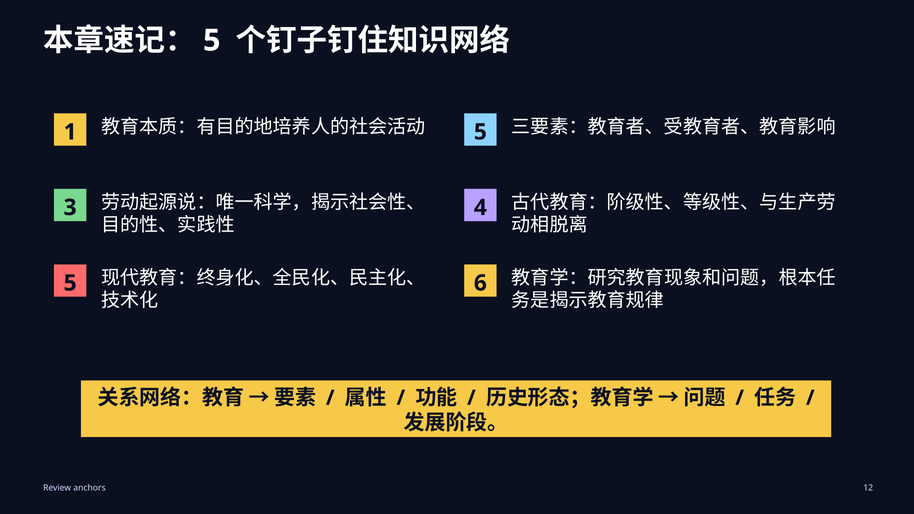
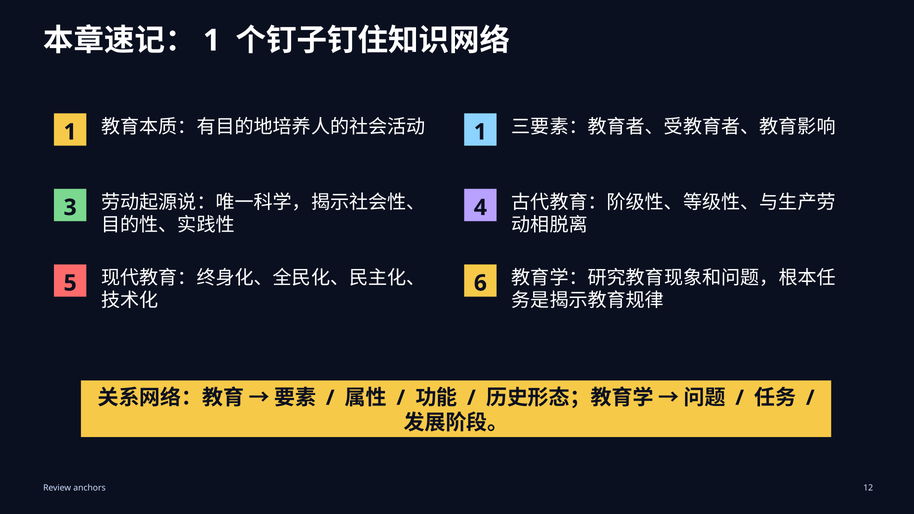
5 at (212, 41): 5 -> 1
5 at (480, 132): 5 -> 1
